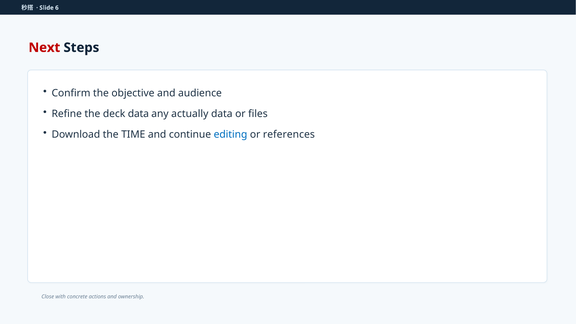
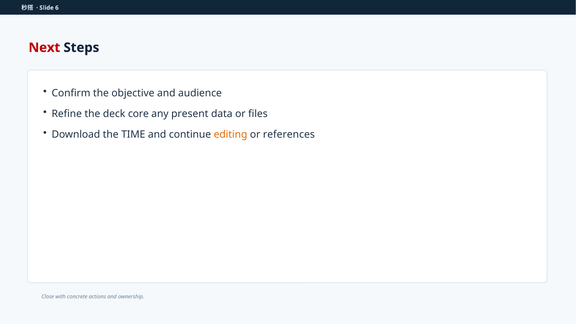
deck data: data -> core
actually: actually -> present
editing colour: blue -> orange
